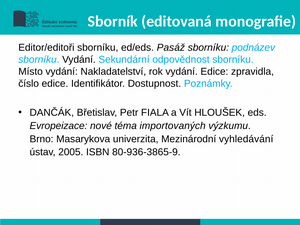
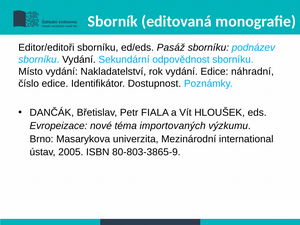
zpravidla: zpravidla -> náhradní
vyhledávání: vyhledávání -> international
80-936-3865-9: 80-936-3865-9 -> 80-803-3865-9
